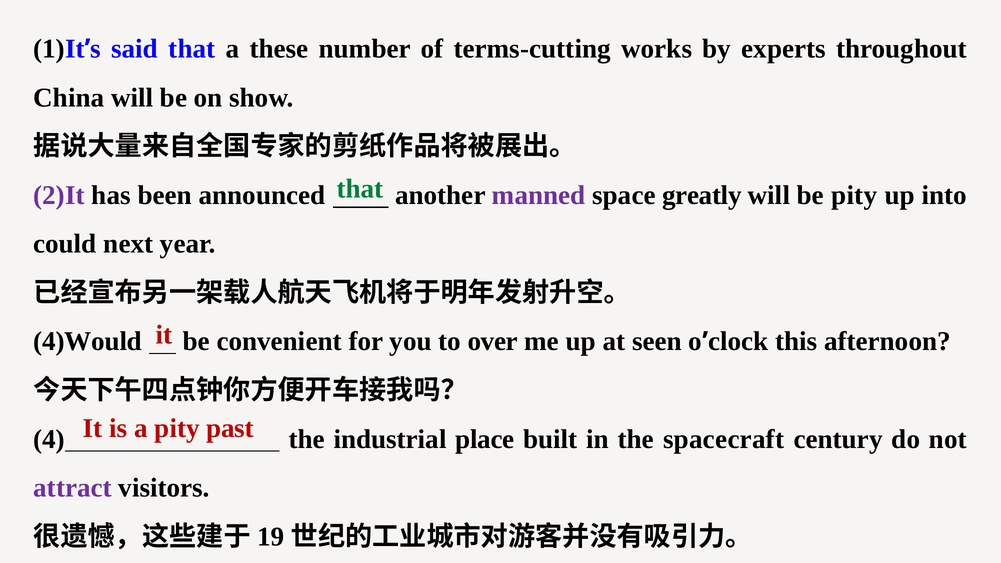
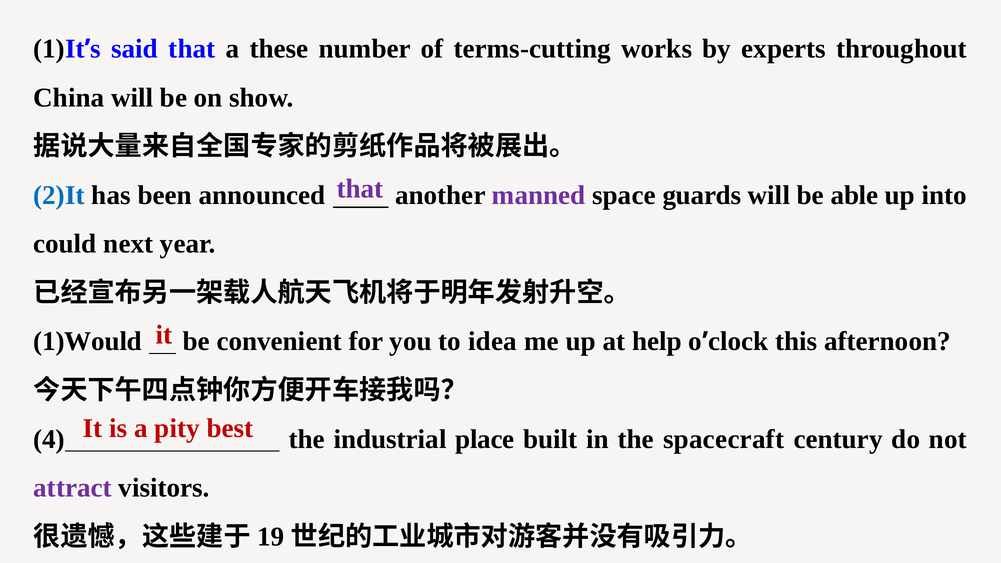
that at (360, 189) colour: green -> purple
2)It colour: purple -> blue
greatly: greatly -> guards
be pity: pity -> able
4)Would: 4)Would -> 1)Would
over: over -> idea
seen: seen -> help
past: past -> best
